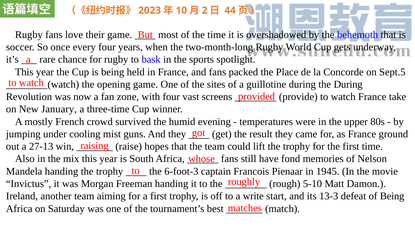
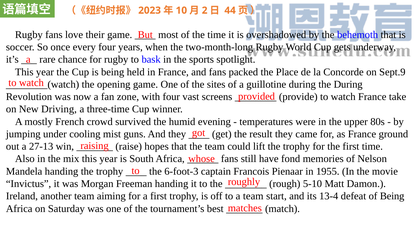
Sept.5: Sept.5 -> Sept.9
January: January -> Driving
1945: 1945 -> 1955
a write: write -> team
13-3: 13-3 -> 13-4
